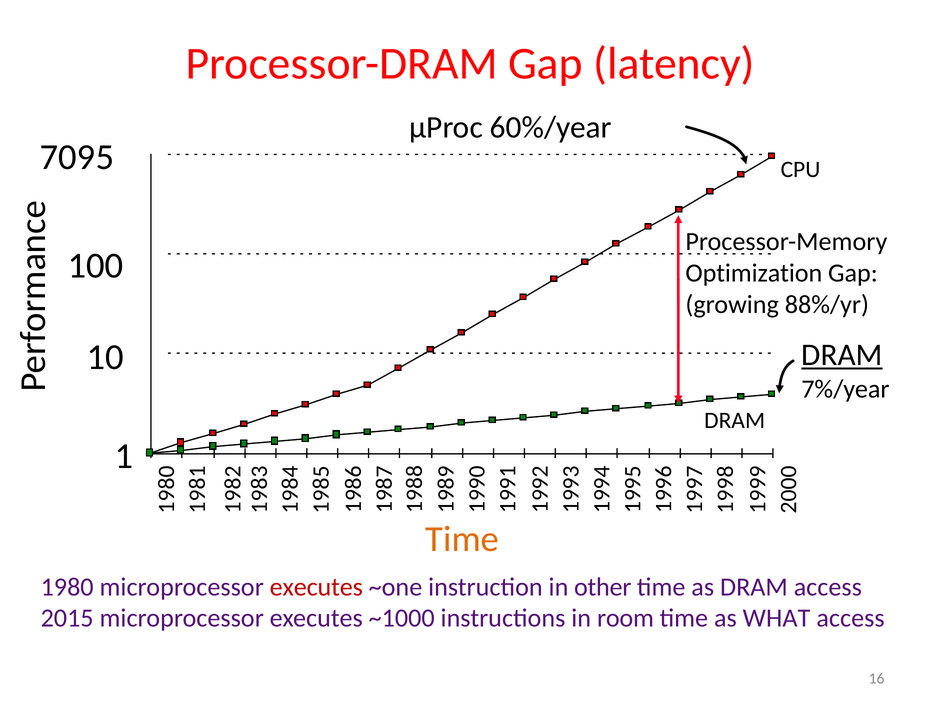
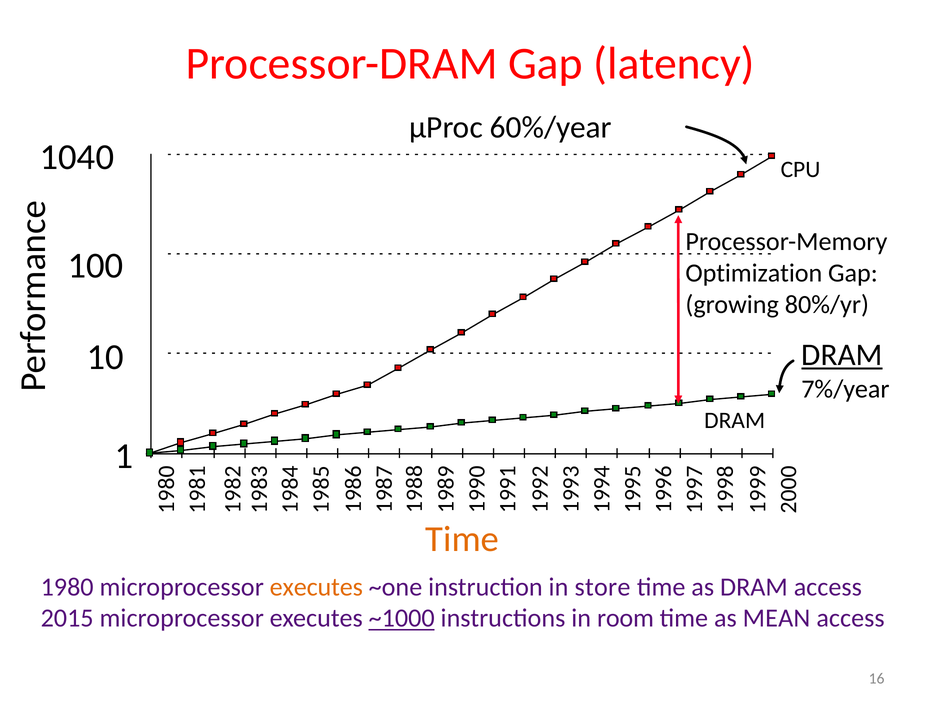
7095: 7095 -> 1040
88%/yr: 88%/yr -> 80%/yr
executes at (316, 587) colour: red -> orange
other: other -> store
~1000 underline: none -> present
WHAT: WHAT -> MEAN
